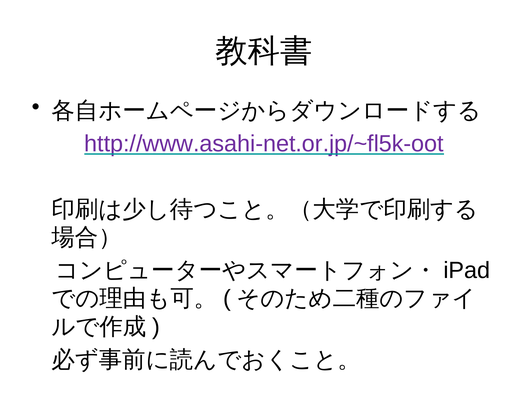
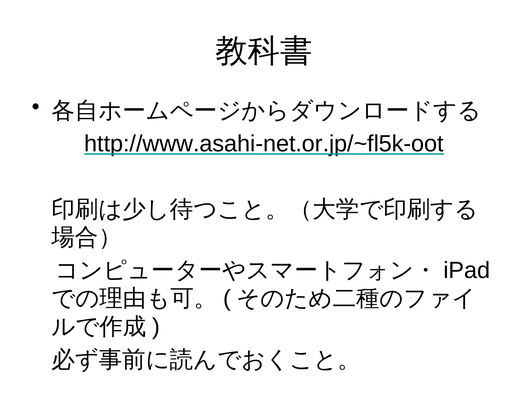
http://www.asahi-net.or.jp/~fl5k-oot colour: purple -> black
